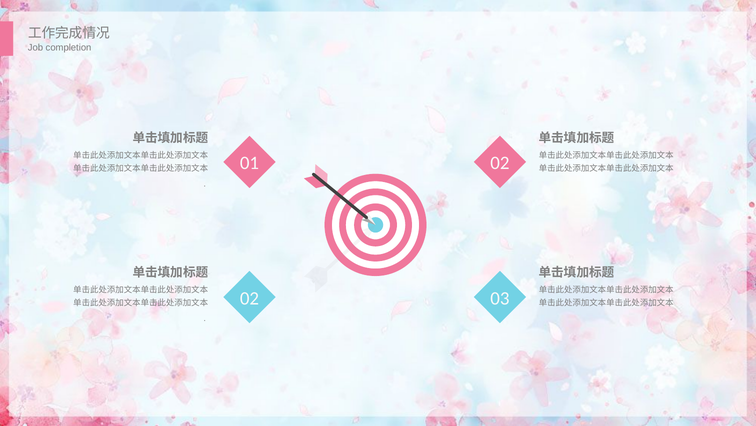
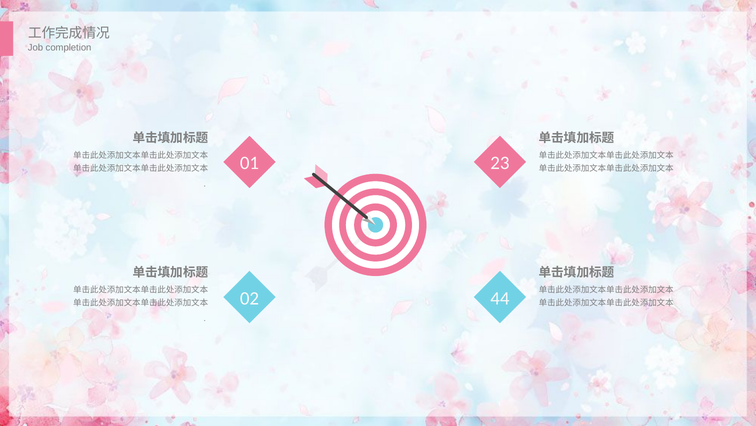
01 02: 02 -> 23
03: 03 -> 44
